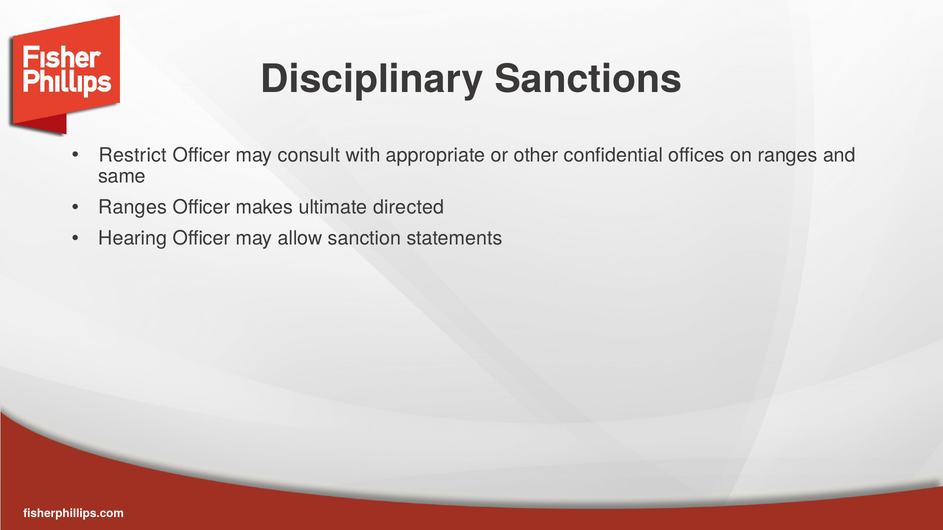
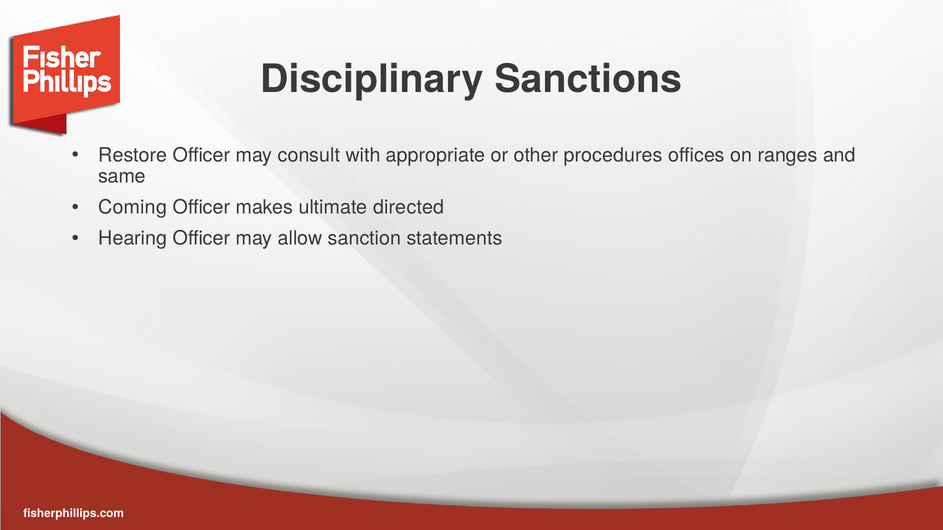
Restrict: Restrict -> Restore
confidential: confidential -> procedures
Ranges at (133, 208): Ranges -> Coming
